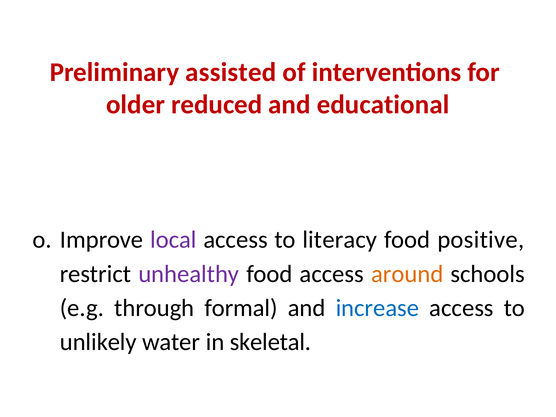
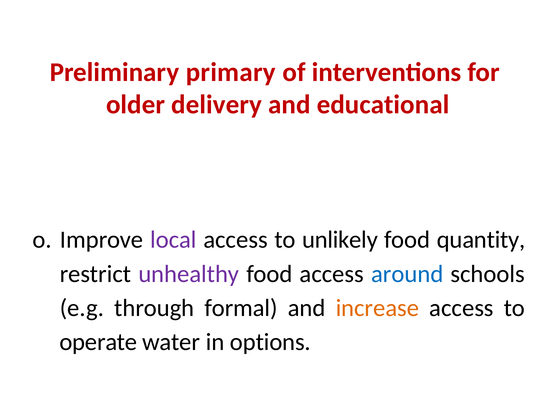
assisted: assisted -> primary
reduced: reduced -> delivery
literacy: literacy -> unlikely
positive: positive -> quantity
around colour: orange -> blue
increase colour: blue -> orange
unlikely: unlikely -> operate
skeletal: skeletal -> options
